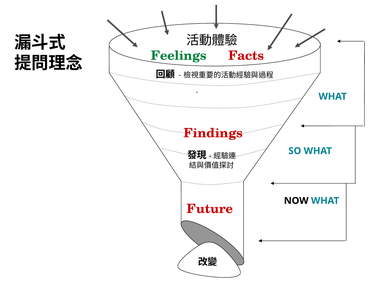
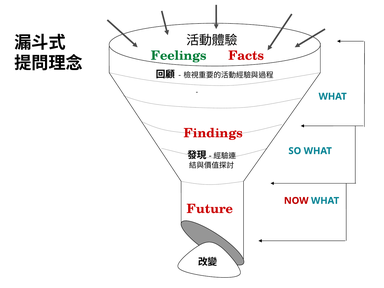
NOW colour: black -> red
